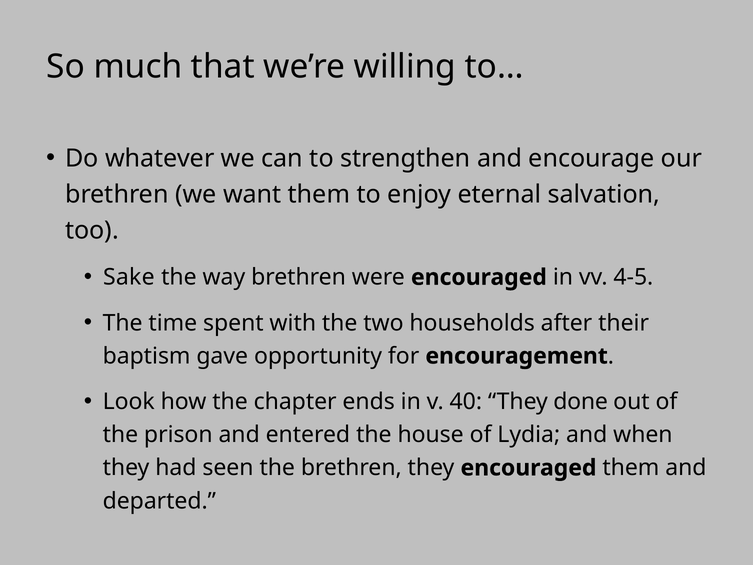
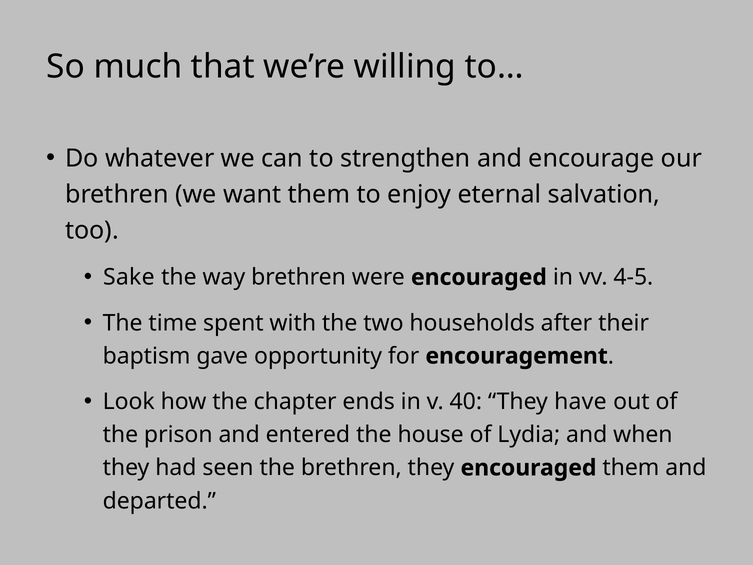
done: done -> have
